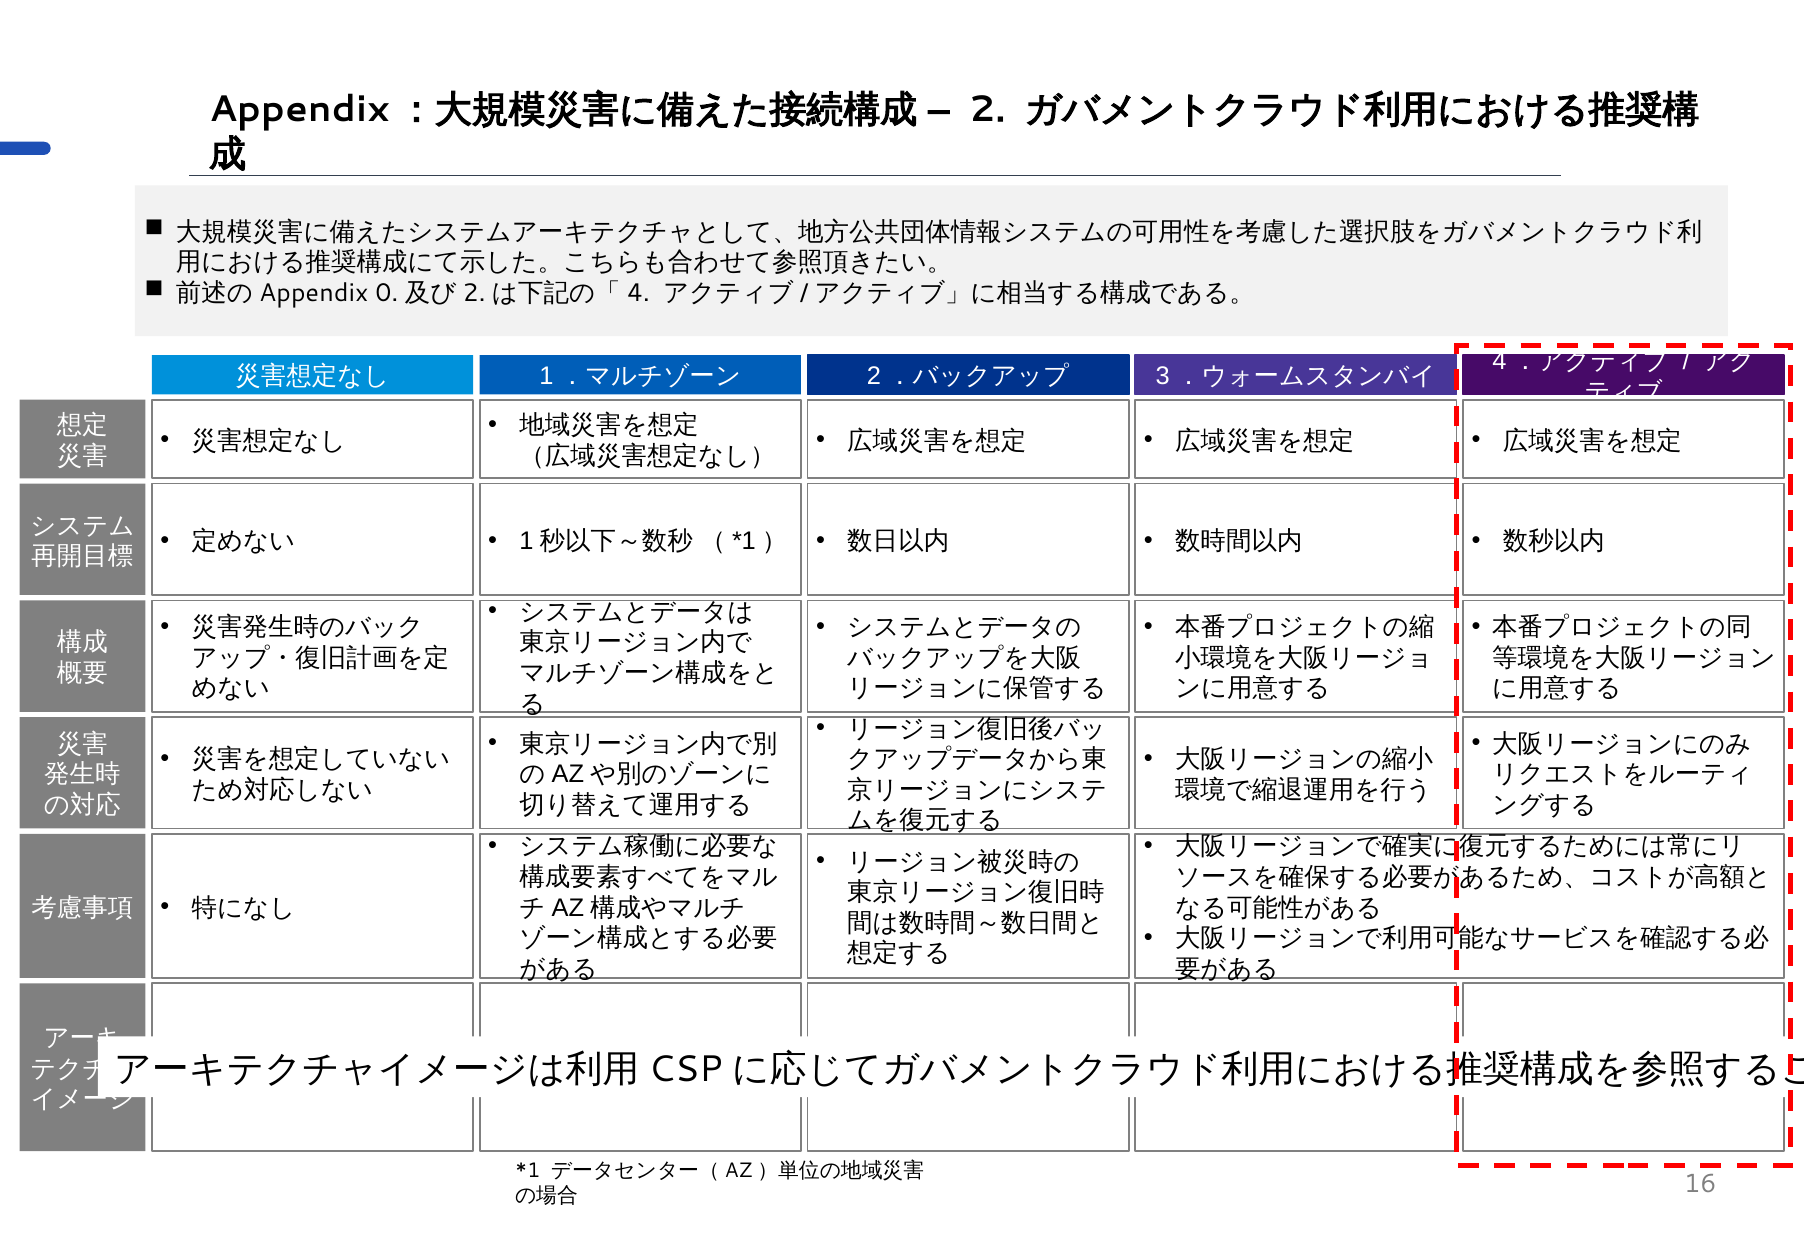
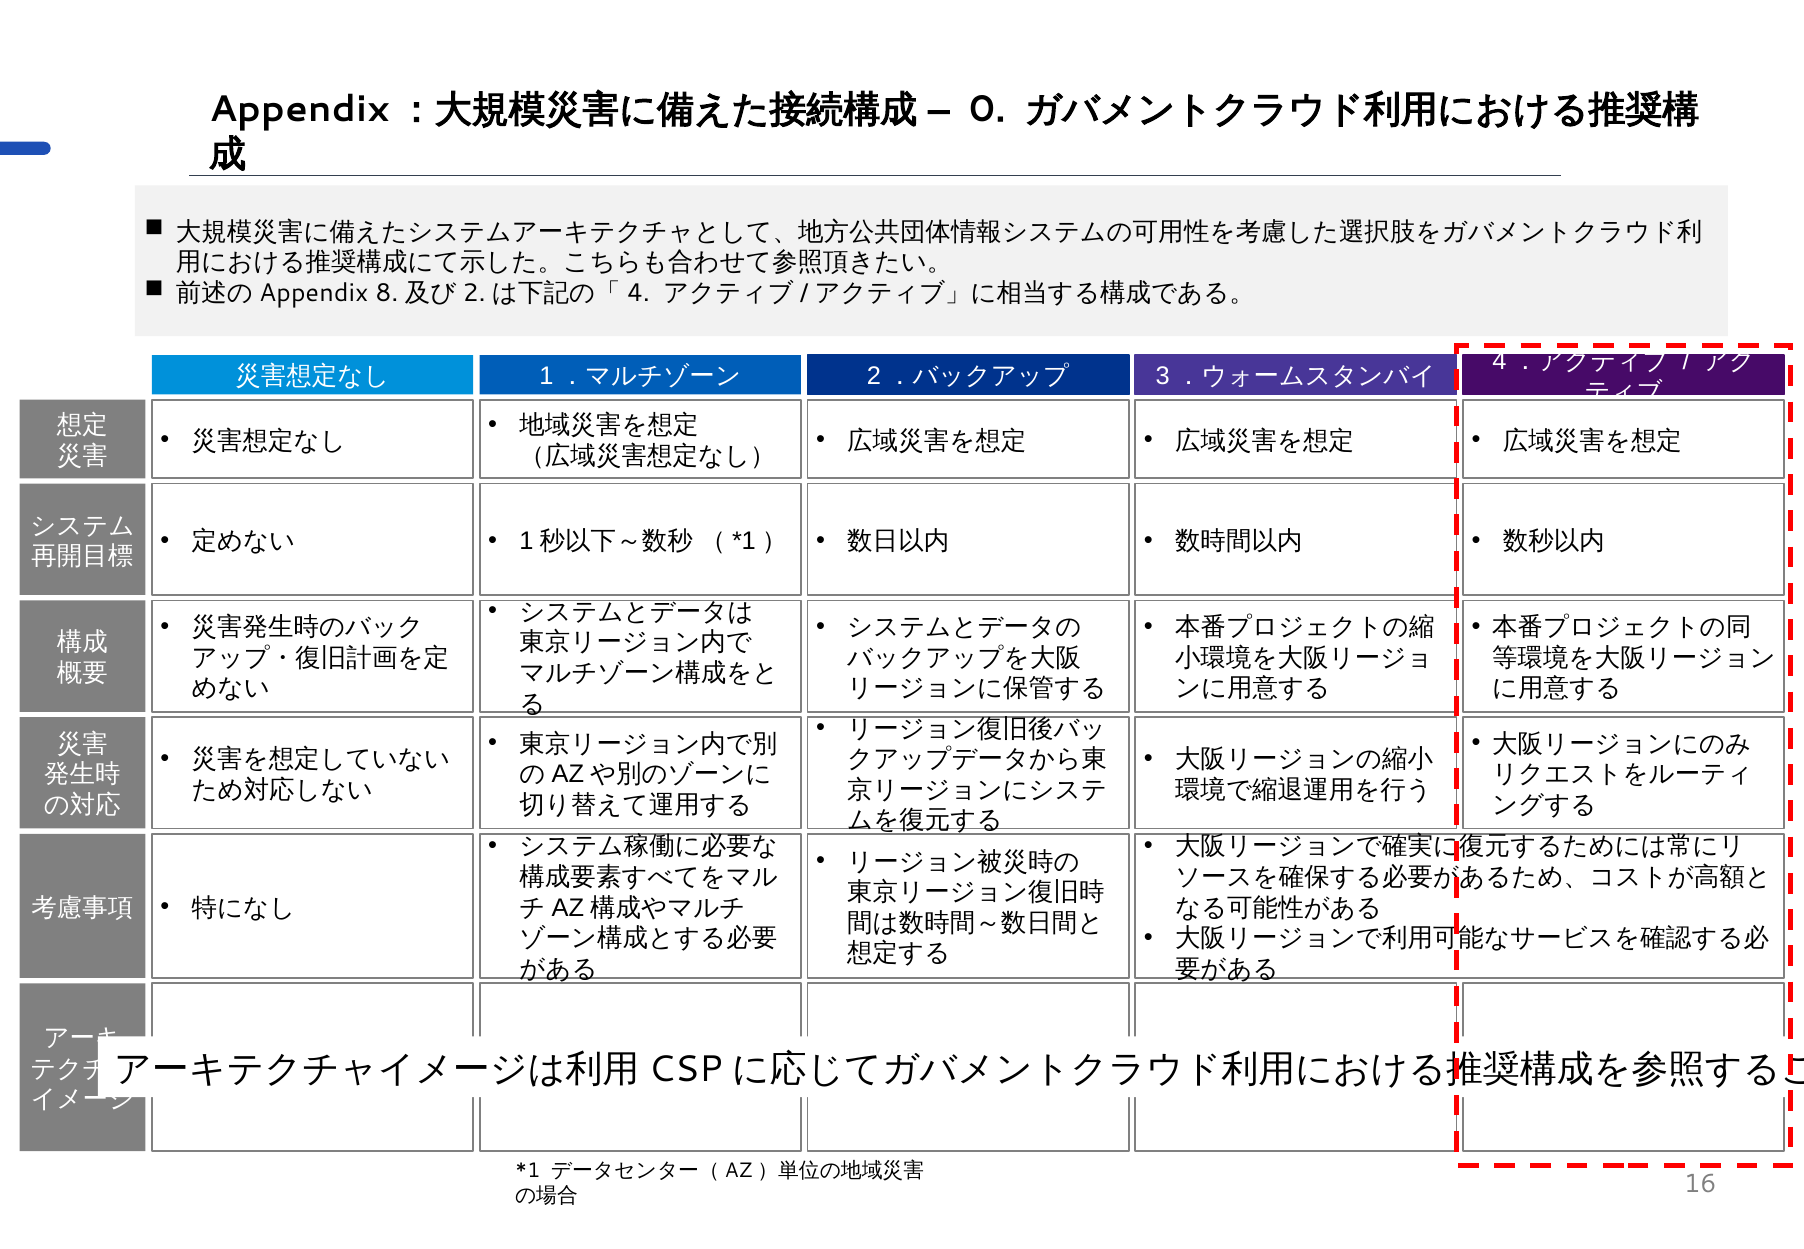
2: 2 -> 0
0: 0 -> 8
